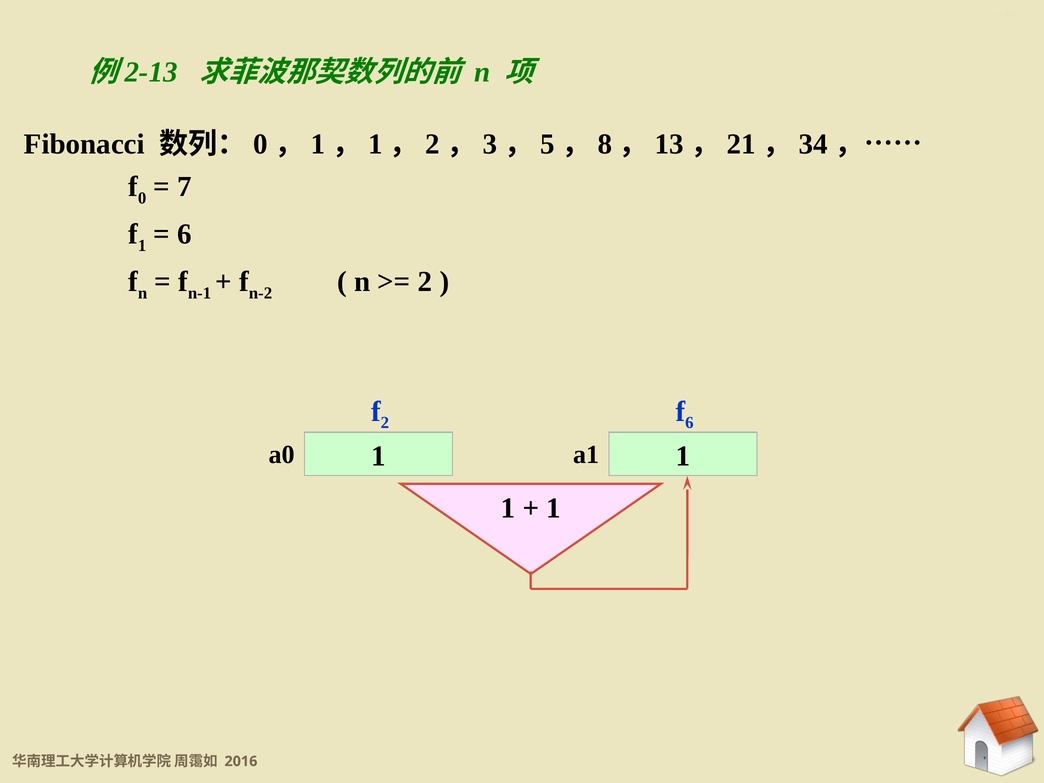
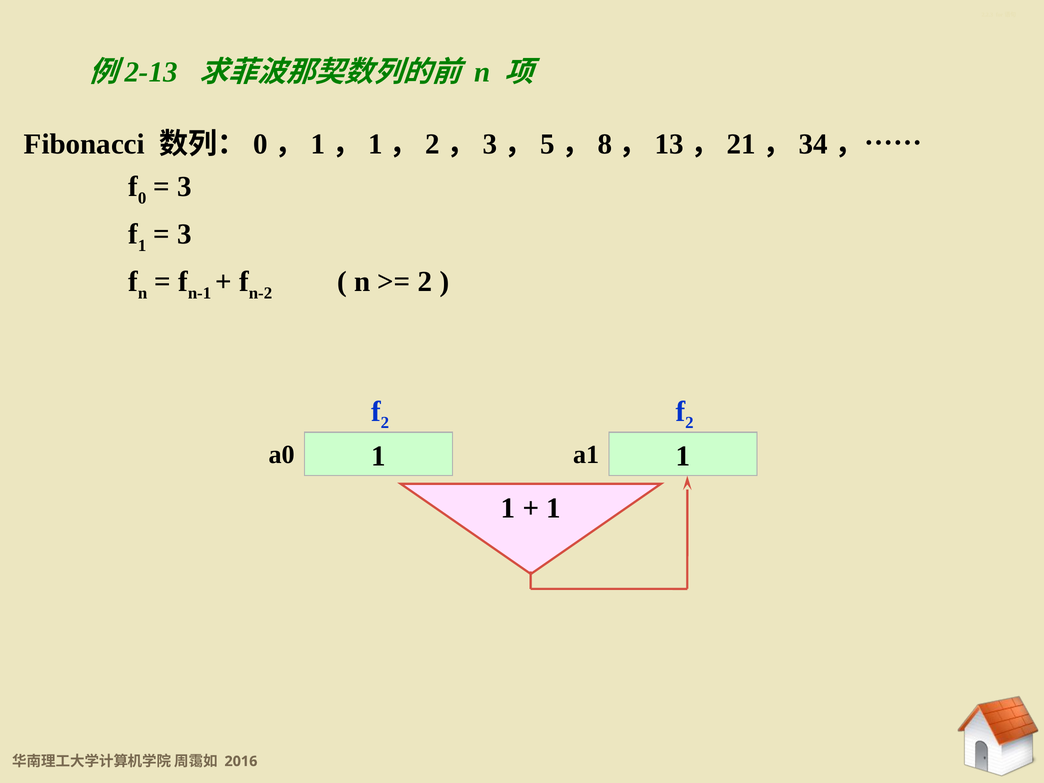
7 at (185, 187): 7 -> 3
6 at (185, 234): 6 -> 3
6 at (689, 423): 6 -> 2
